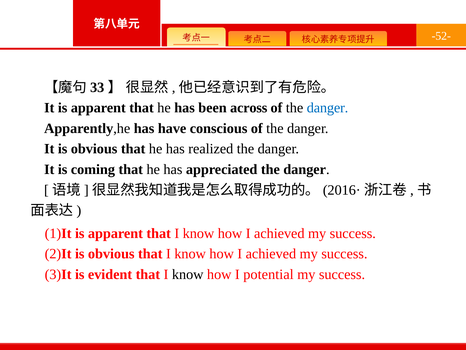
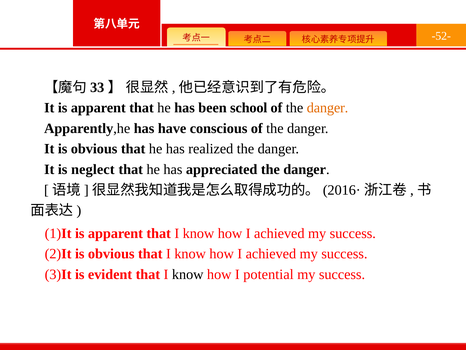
across: across -> school
danger at (328, 108) colour: blue -> orange
coming: coming -> neglect
